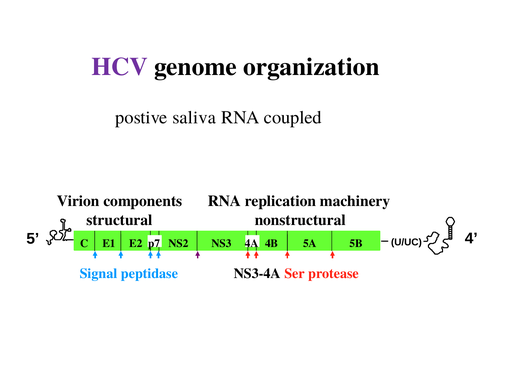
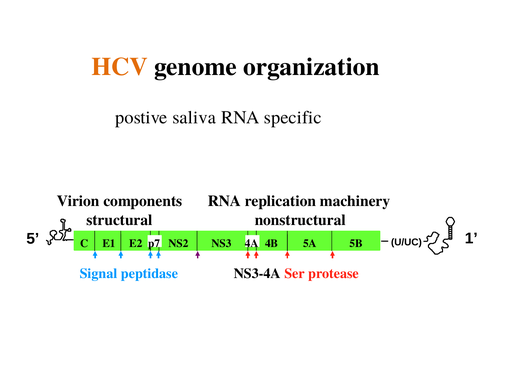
HCV colour: purple -> orange
coupled: coupled -> specific
4: 4 -> 1
